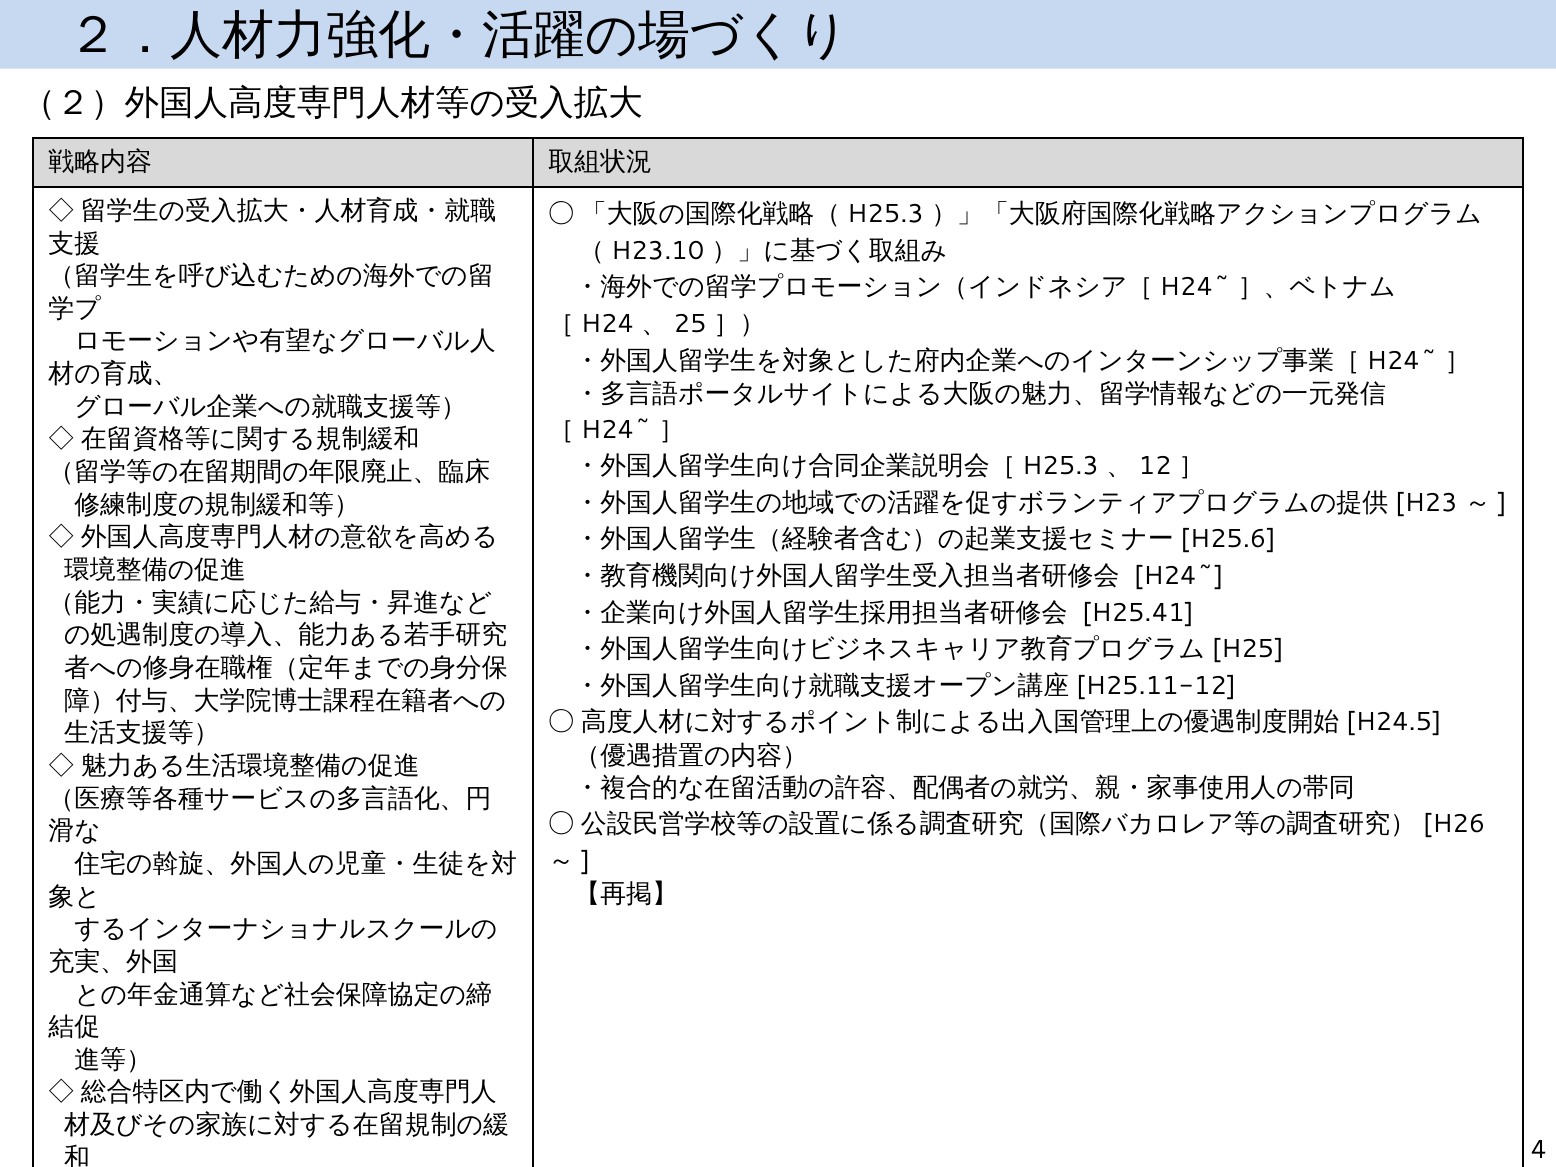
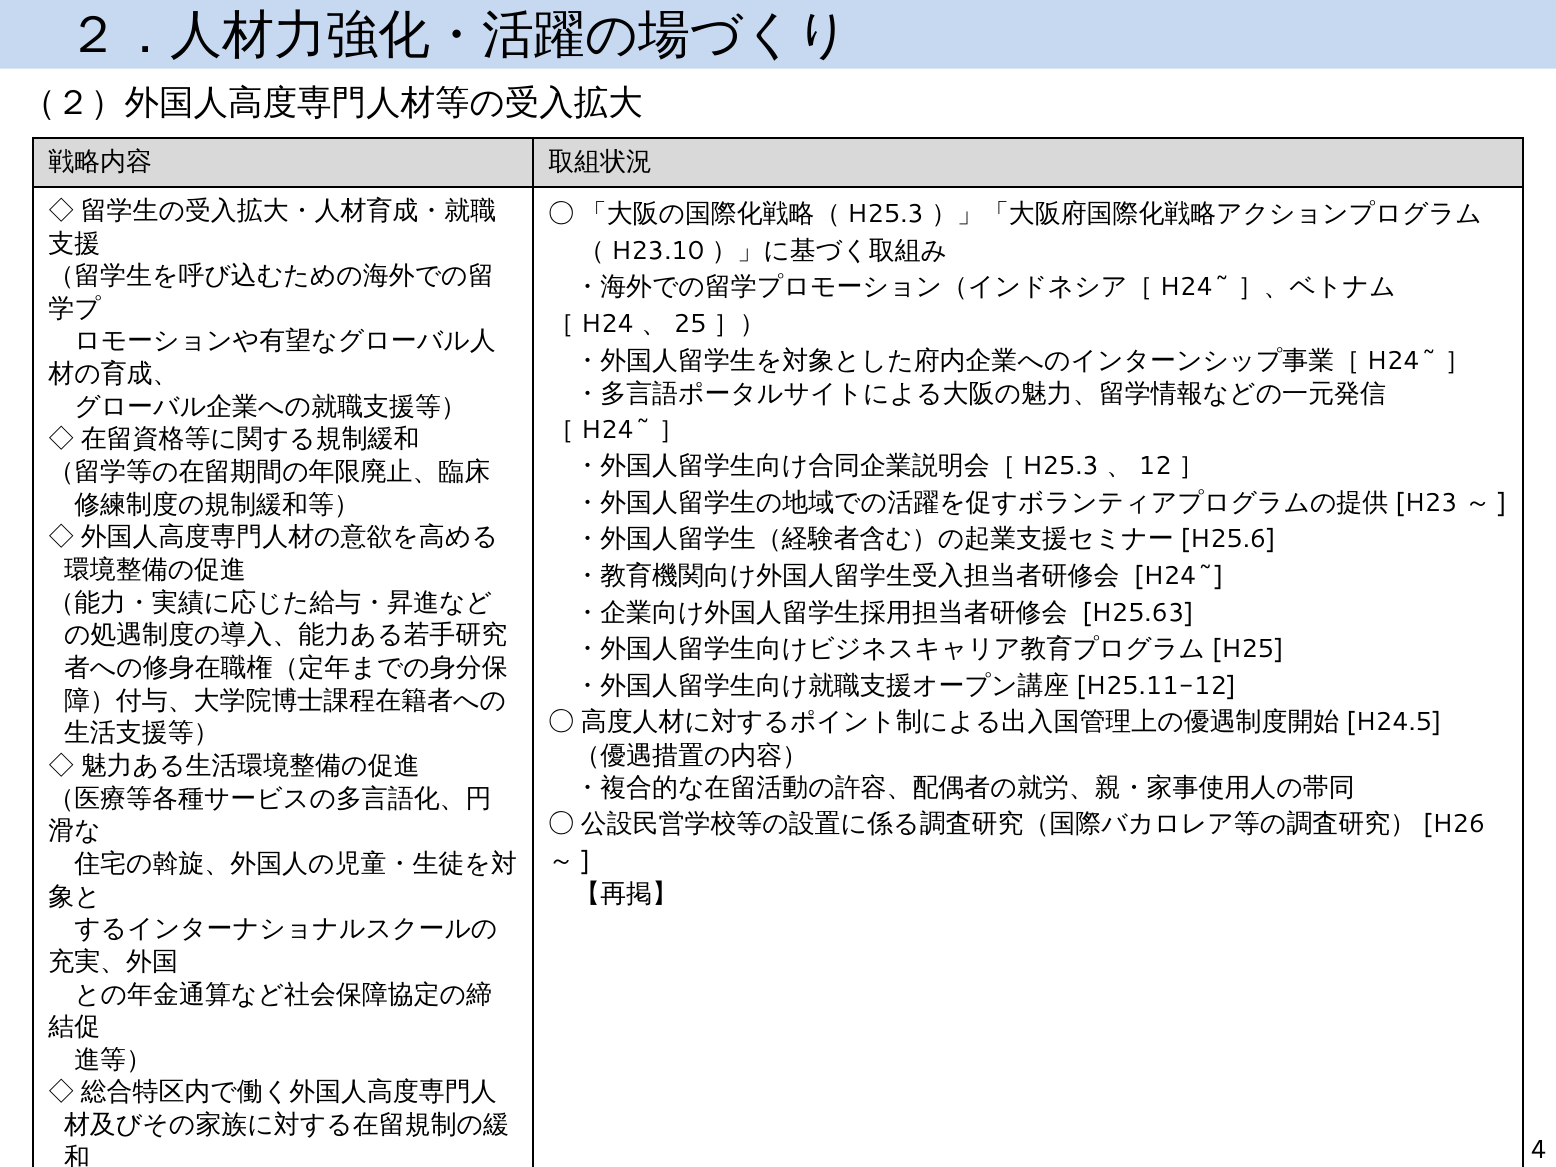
H25.41: H25.41 -> H25.63
